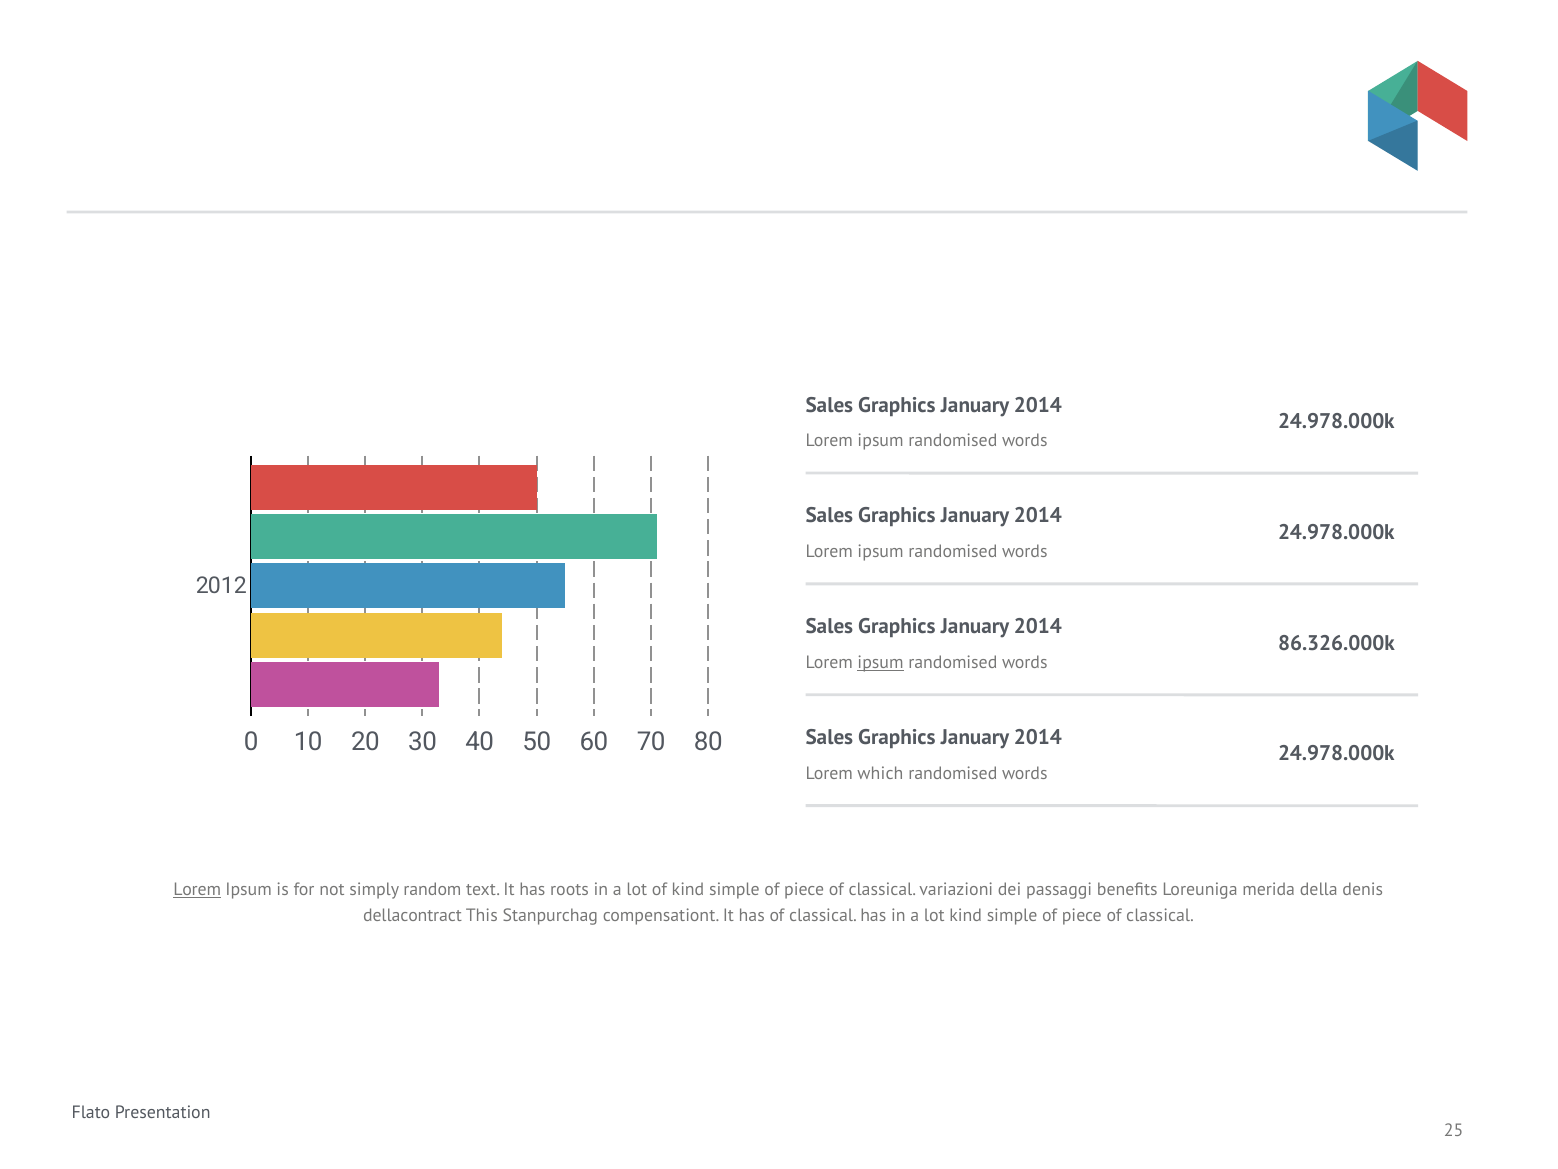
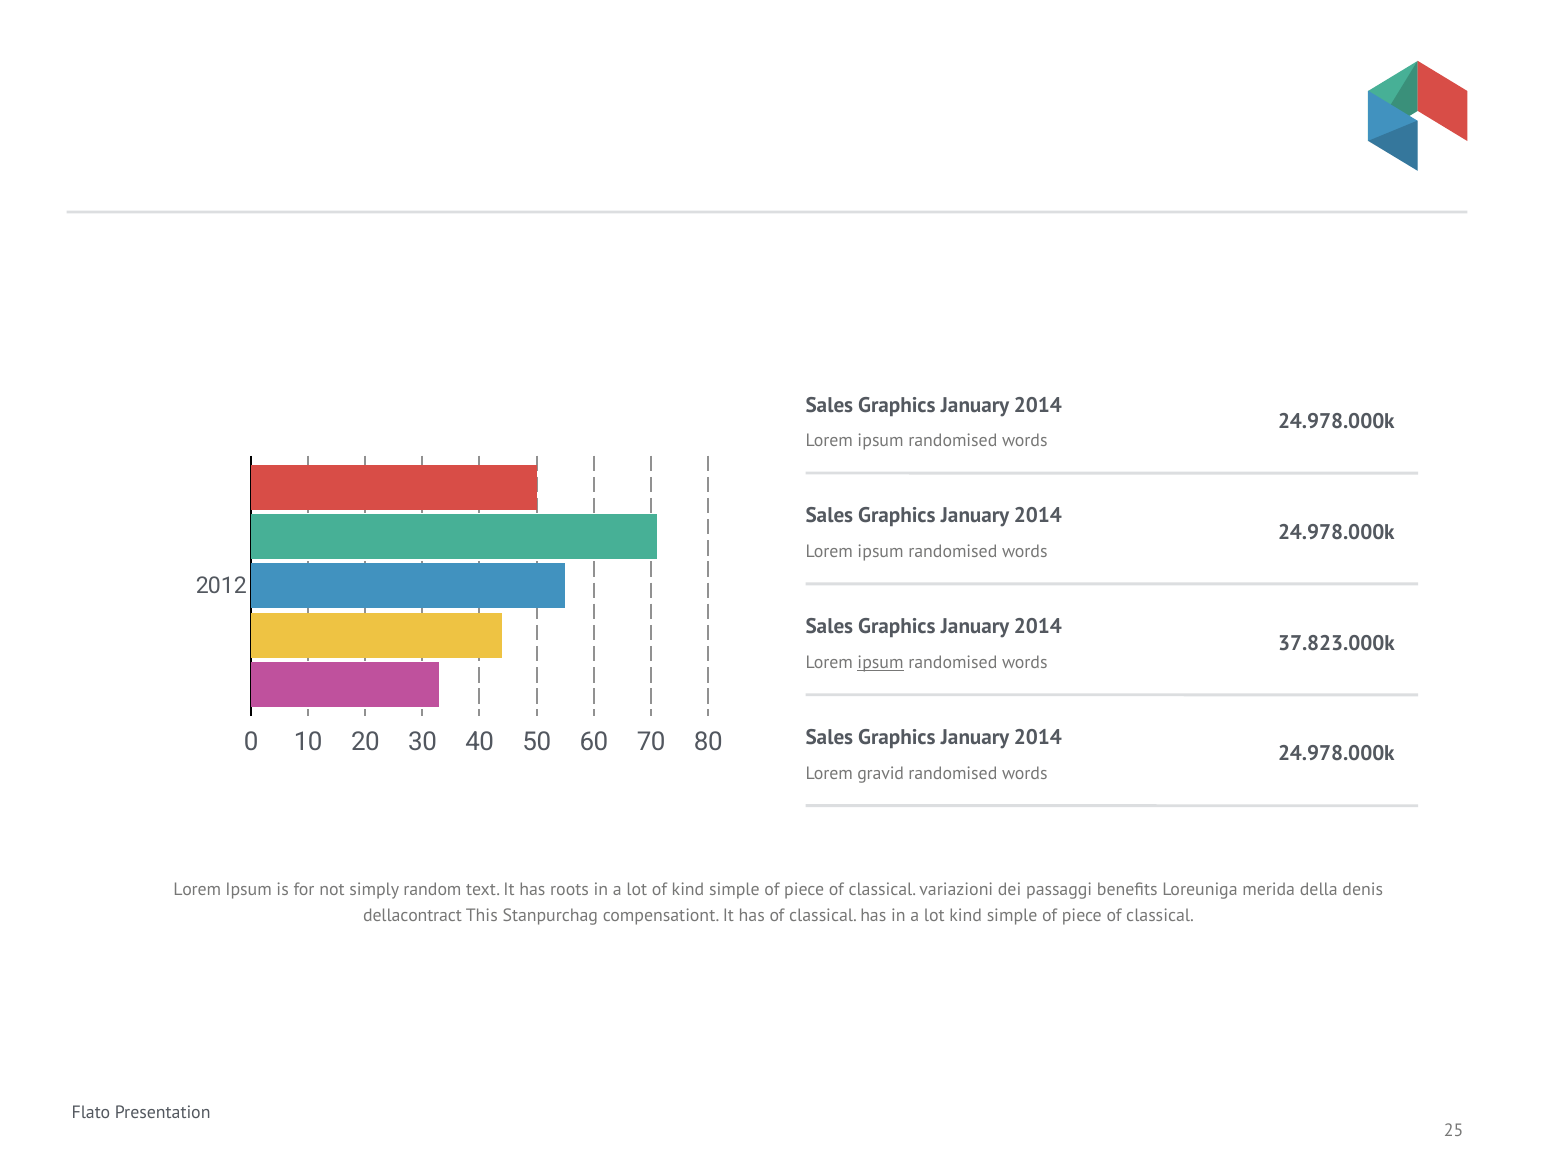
86.326.000k: 86.326.000k -> 37.823.000k
which: which -> gravid
Lorem at (197, 890) underline: present -> none
